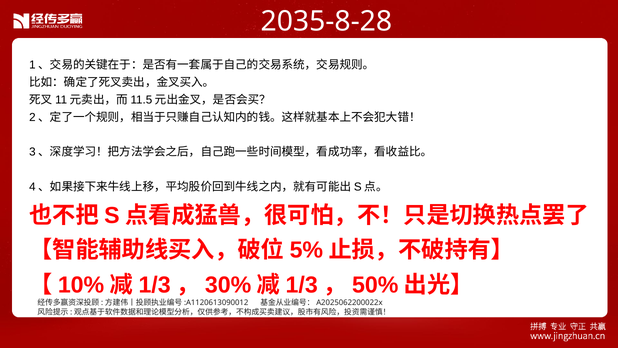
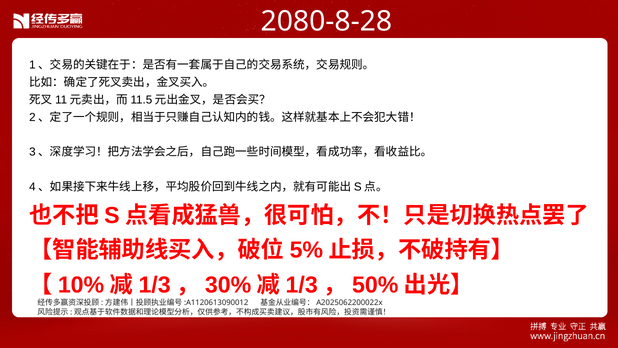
2035-8-28: 2035-8-28 -> 2080-8-28
